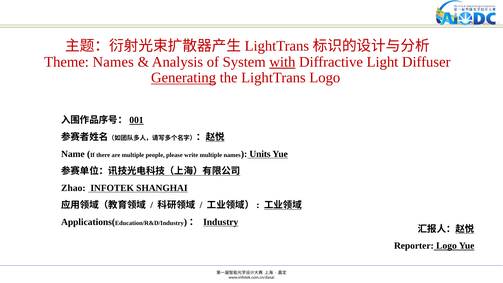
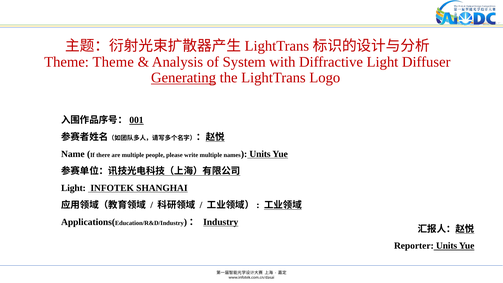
Theme Names: Names -> Theme
with underline: present -> none
Zhao at (73, 188): Zhao -> Light
Reporter Logo: Logo -> Units
